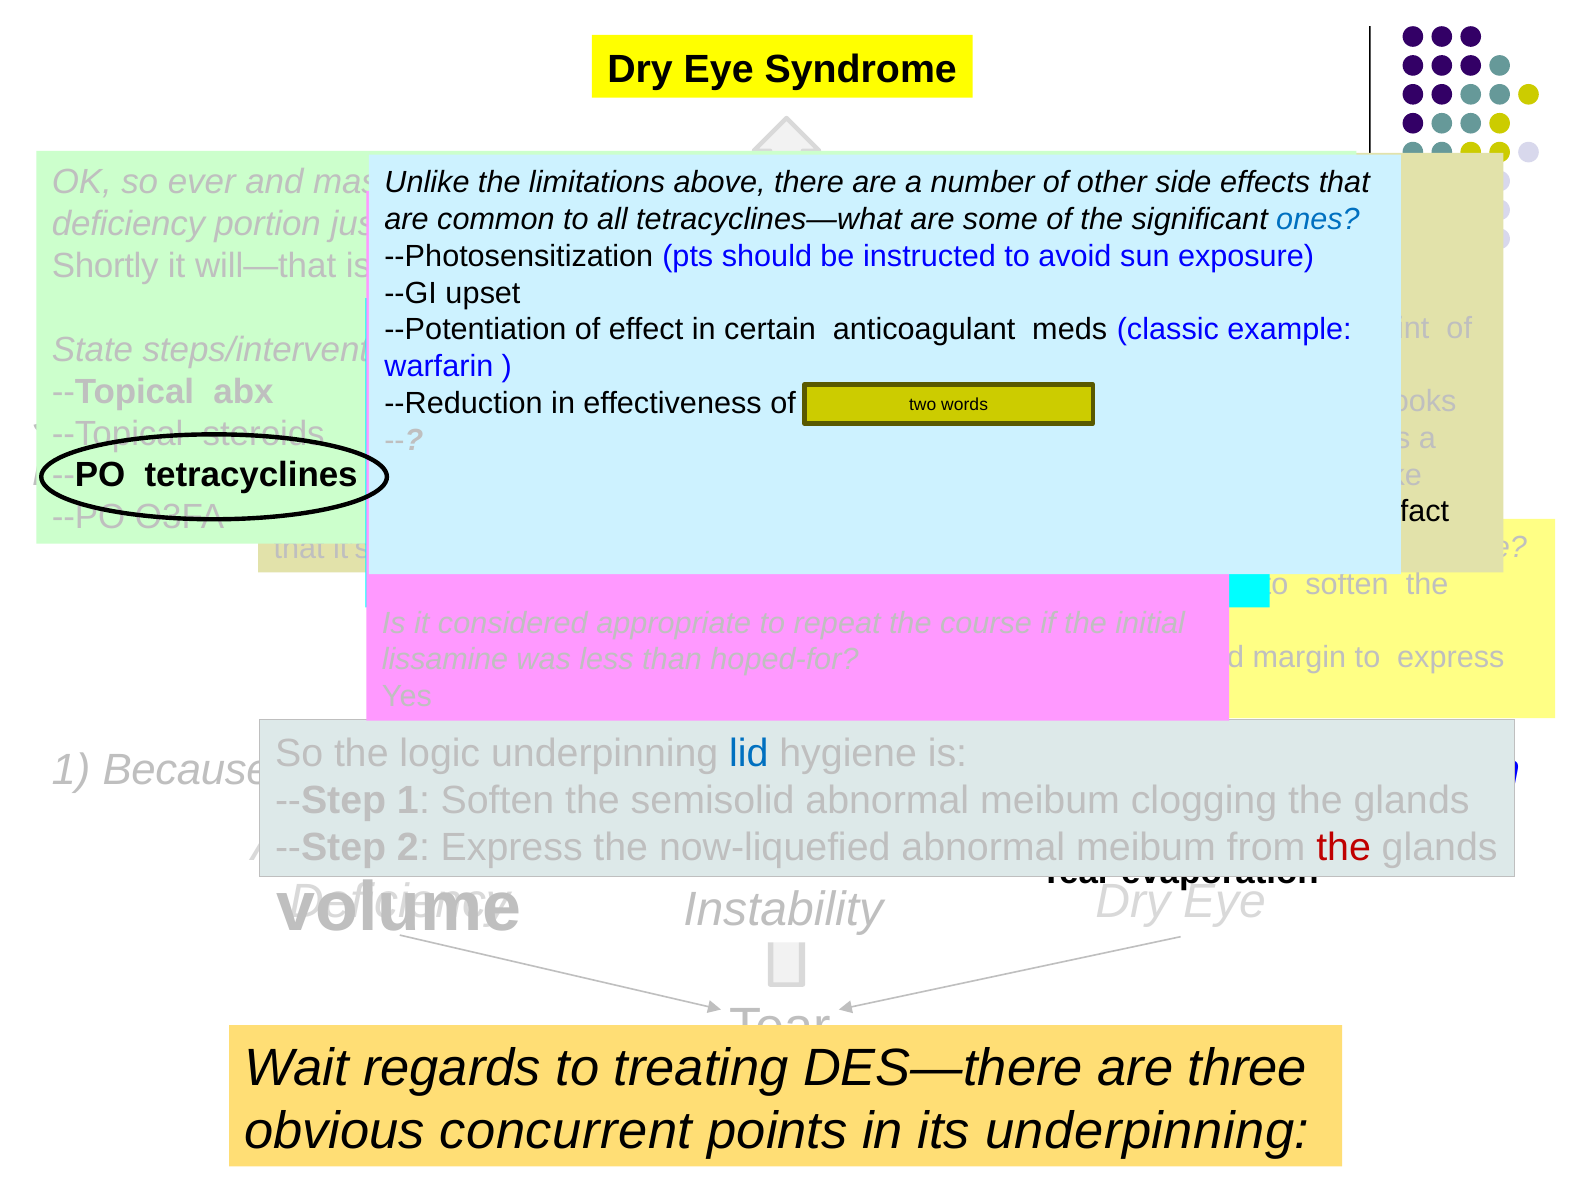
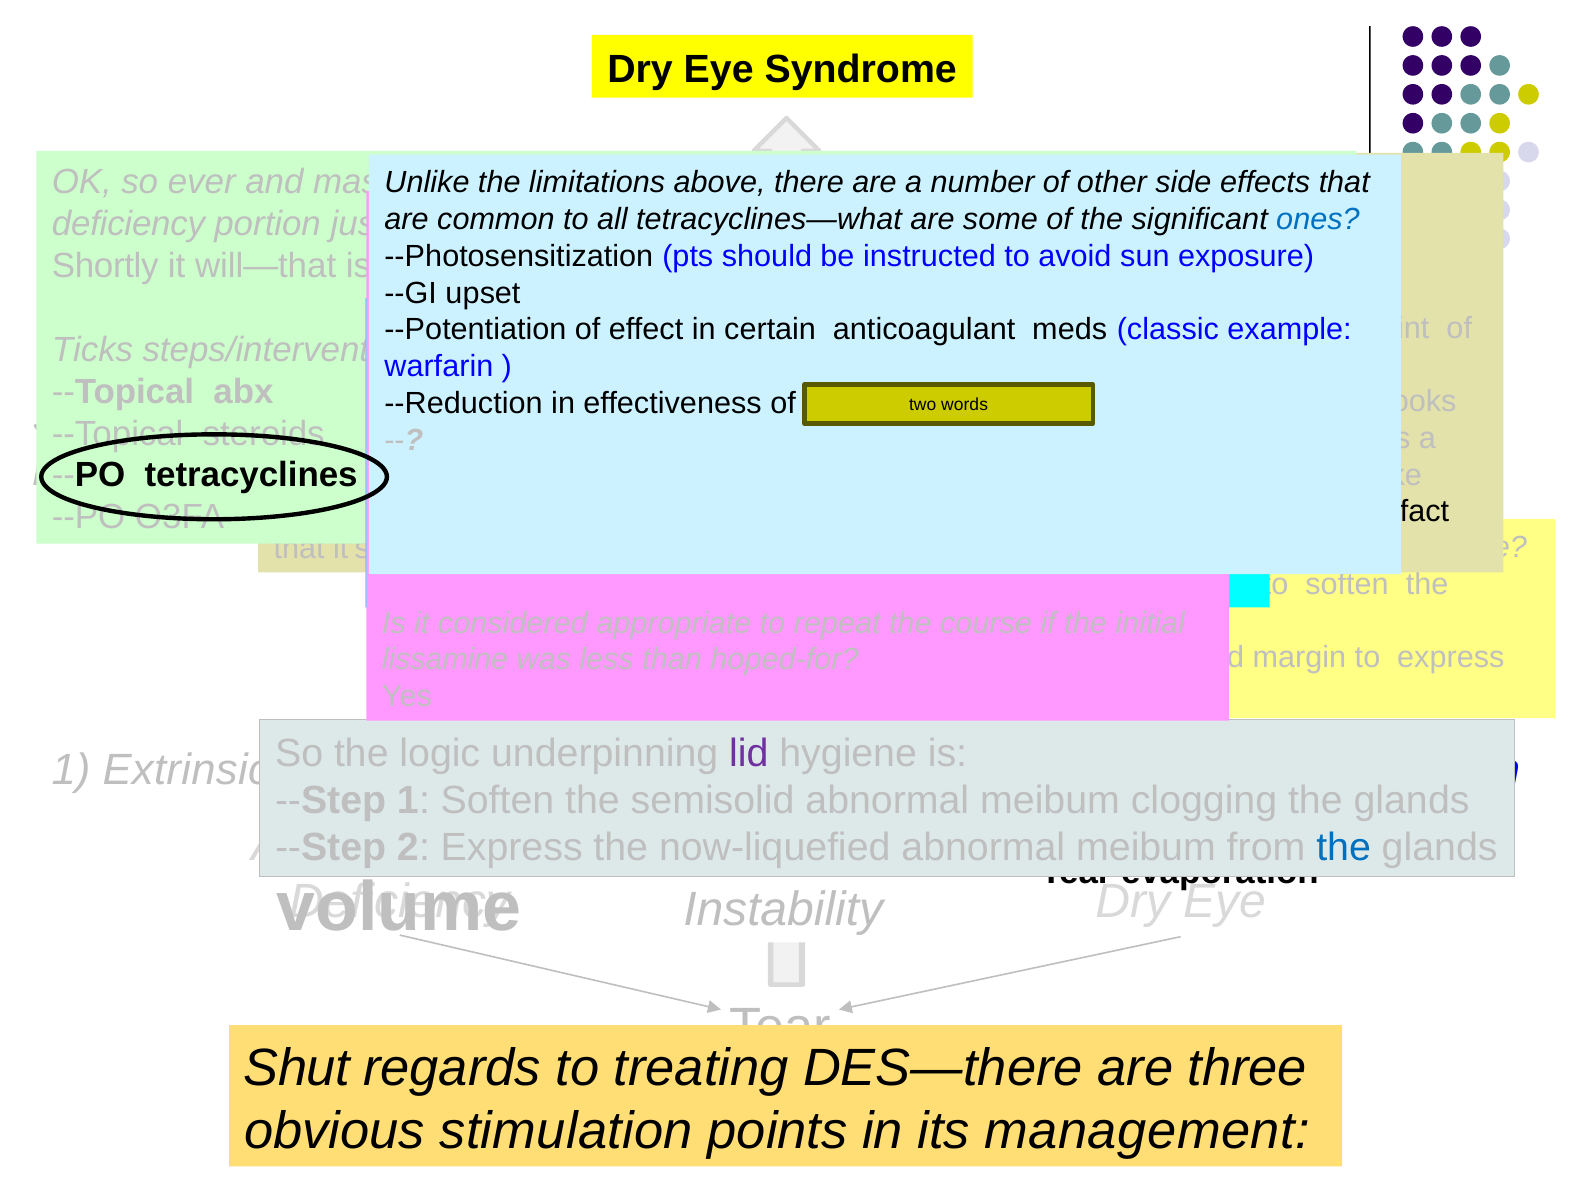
State: State -> Ticks
lid at (749, 753) colour: blue -> purple
Because: Because -> Extrinsic
the at (1344, 848) colour: red -> blue
Wait: Wait -> Shut
concurrent: concurrent -> stimulation
its underpinning: underpinning -> management
